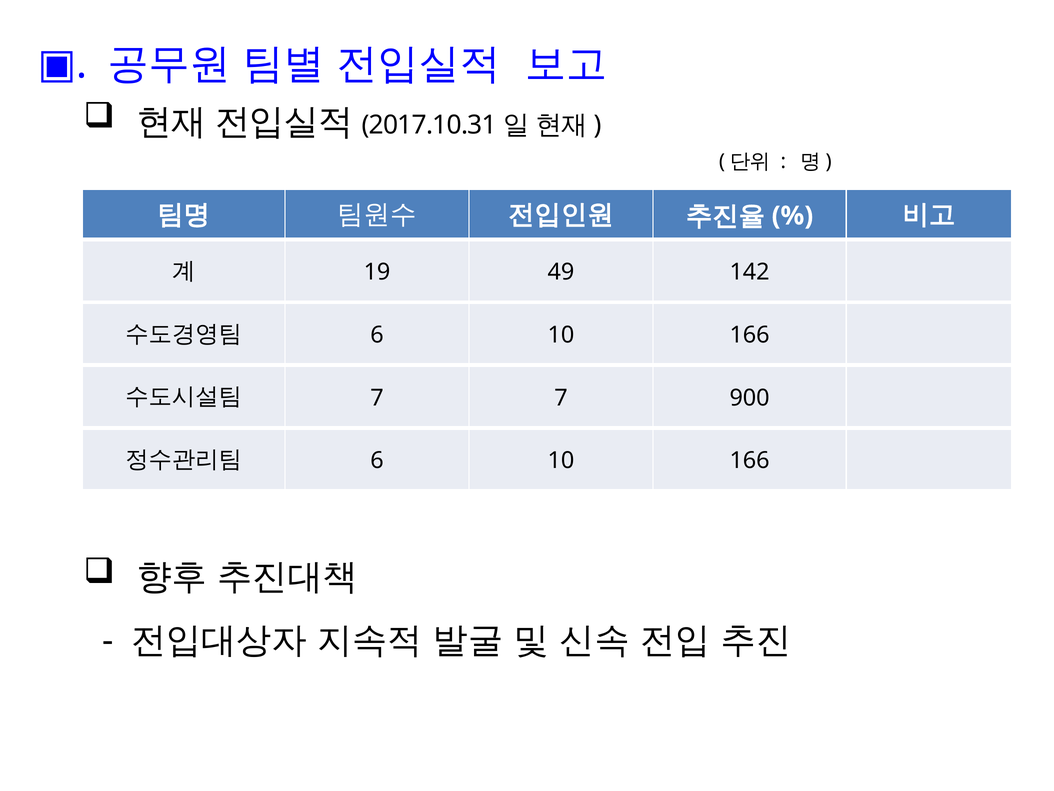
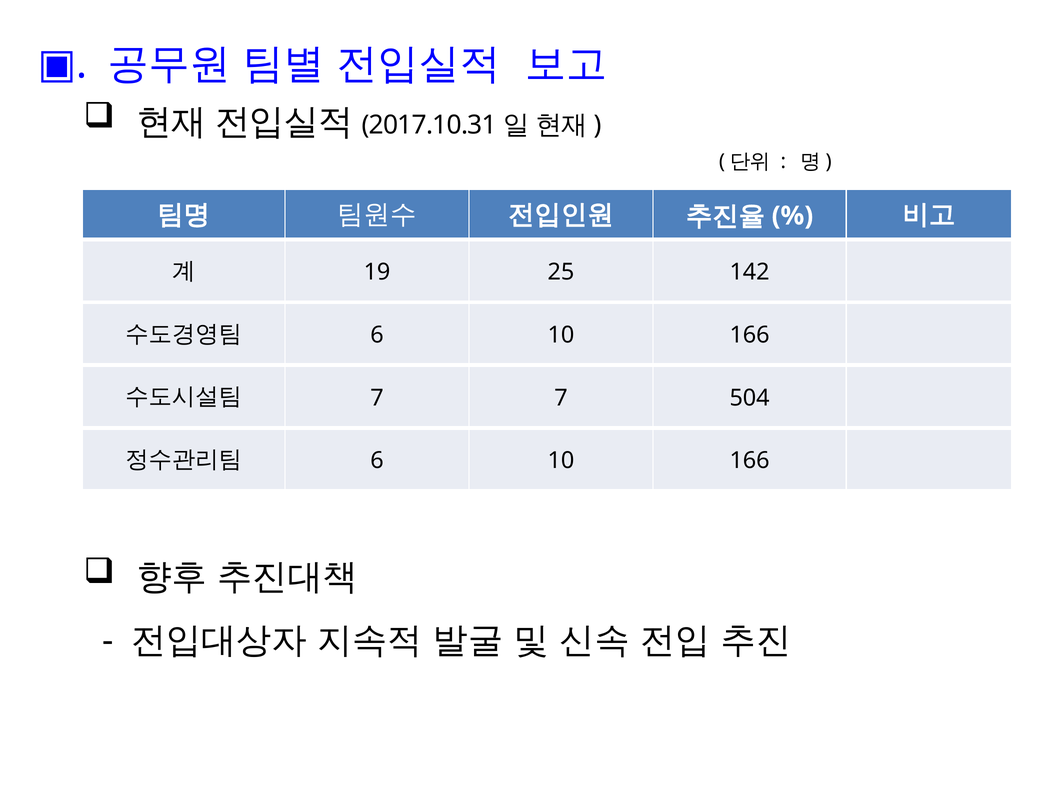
49: 49 -> 25
900: 900 -> 504
